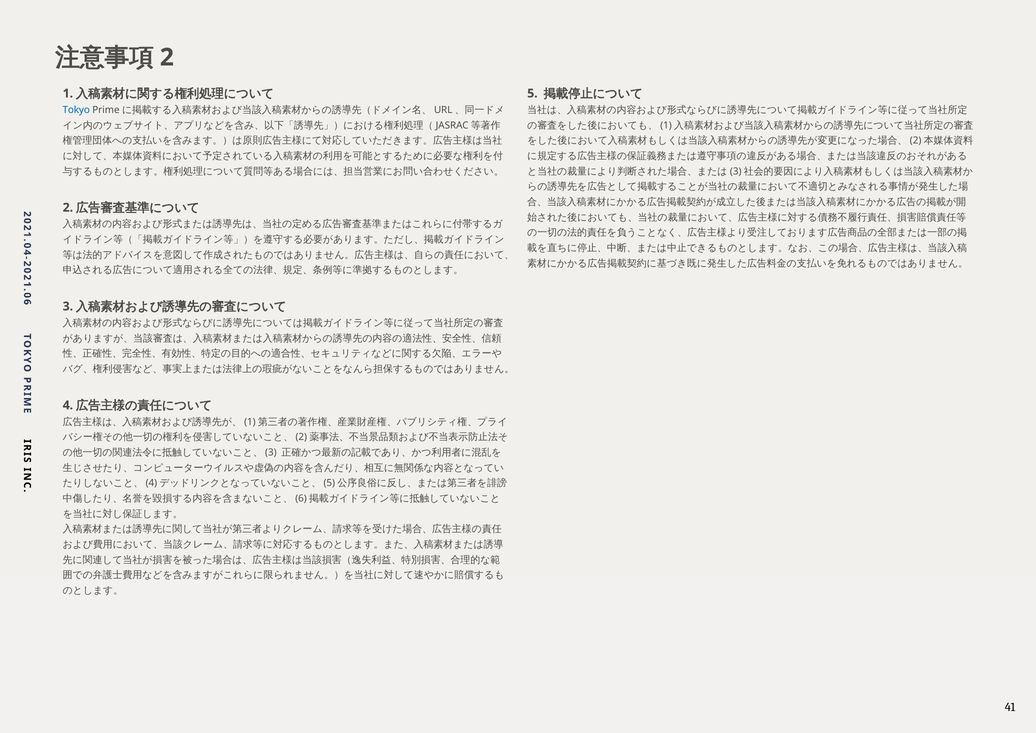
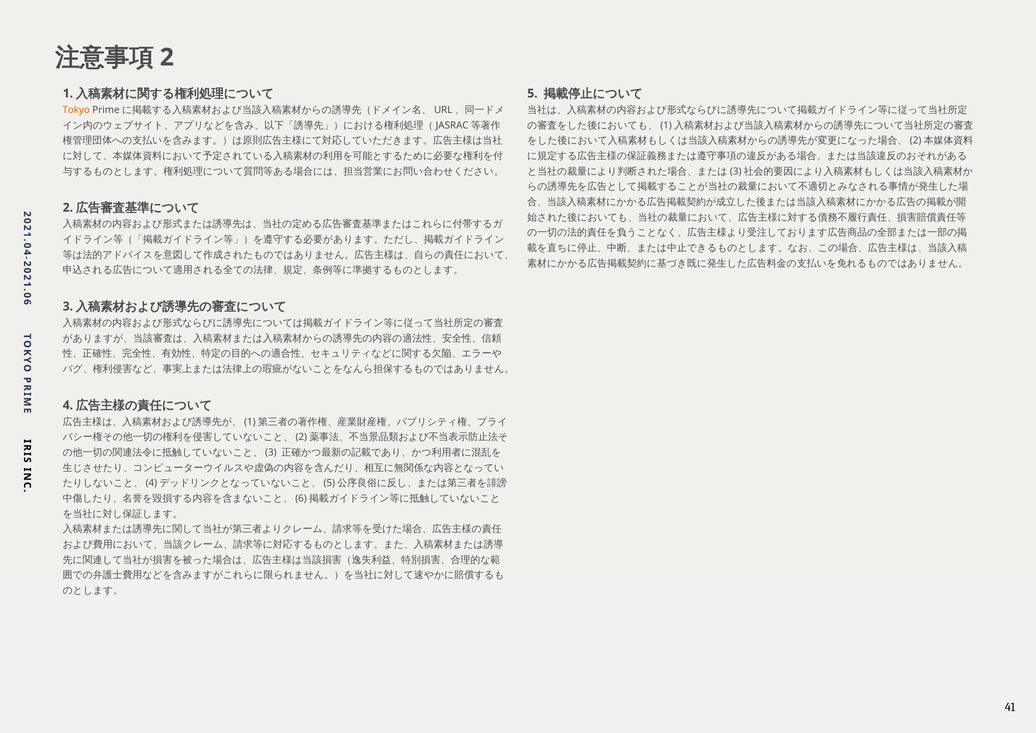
Tokyo colour: blue -> orange
